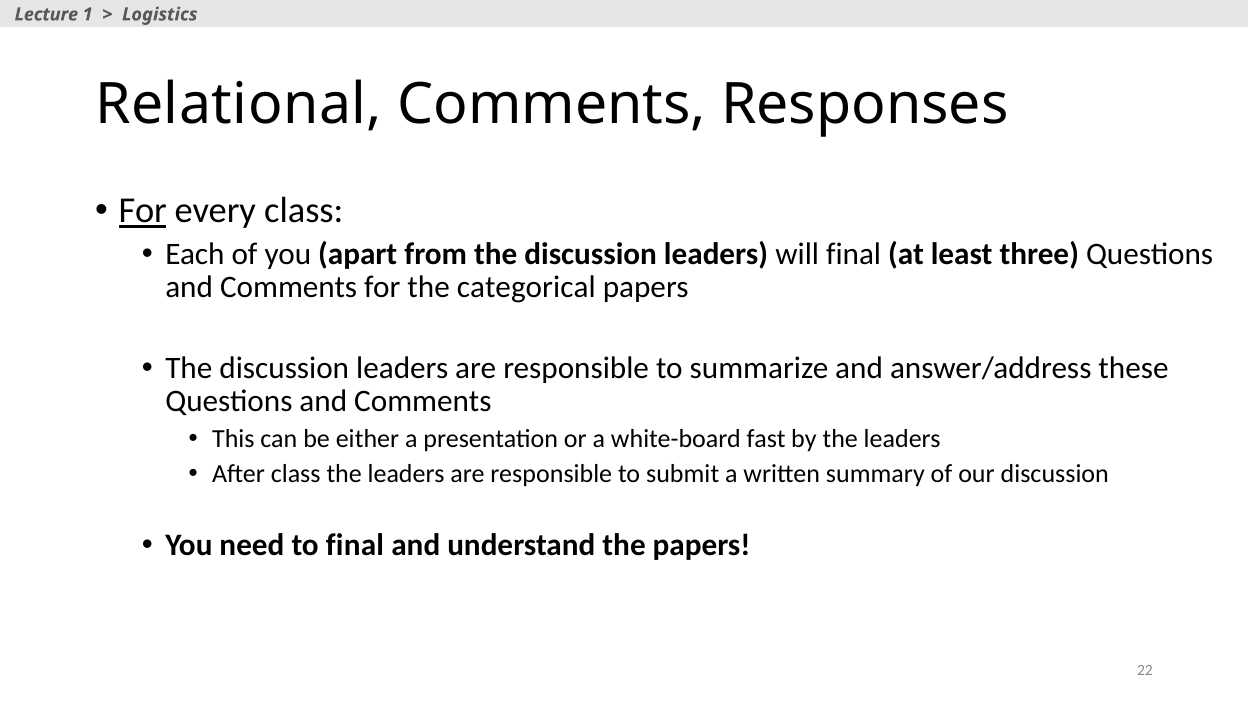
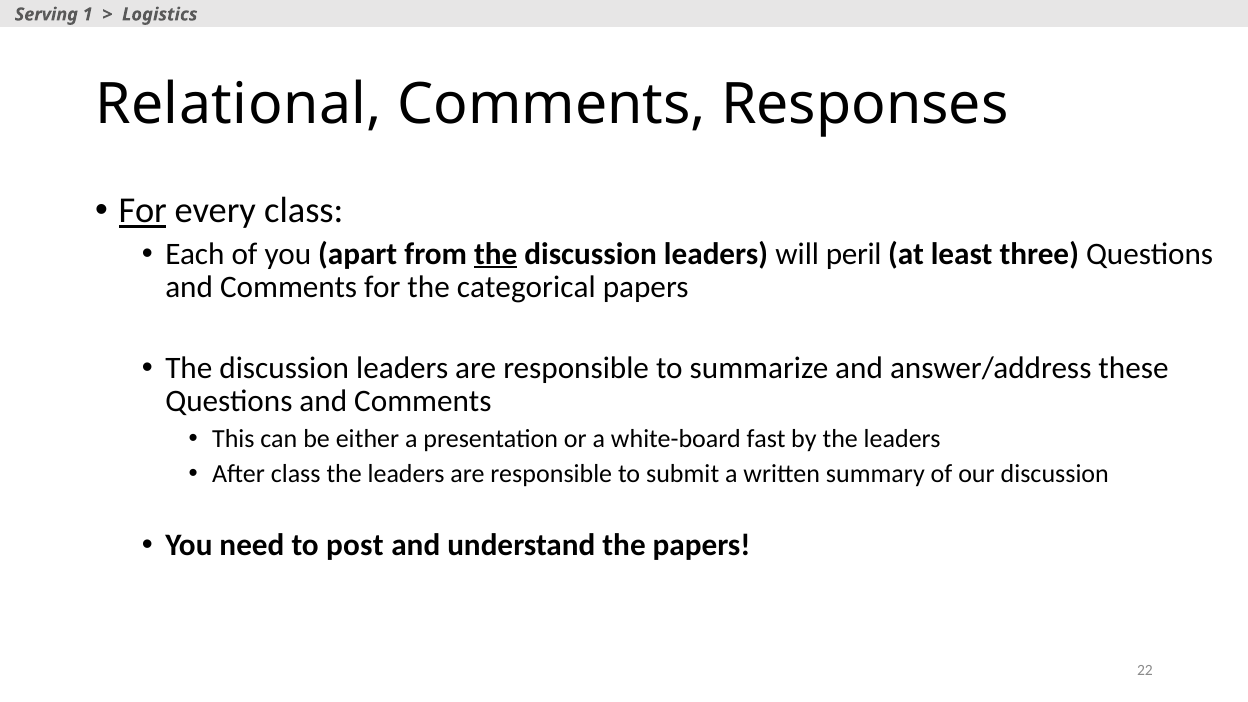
Lecture: Lecture -> Serving
the at (496, 254) underline: none -> present
will final: final -> peril
to final: final -> post
